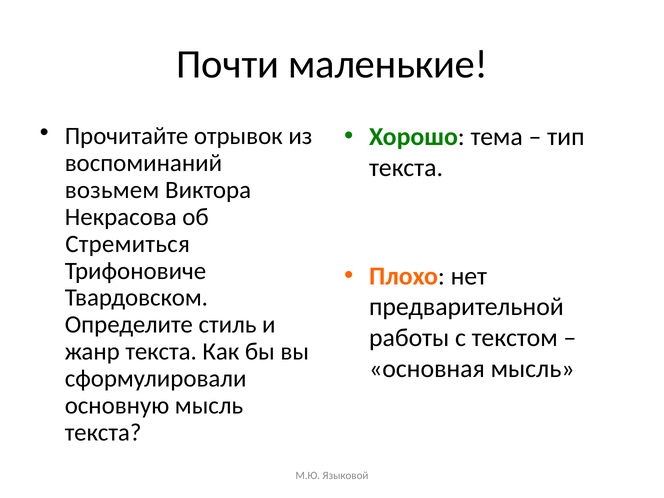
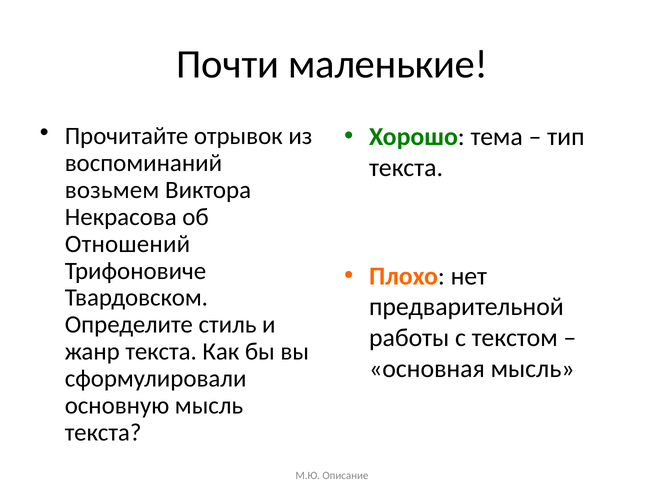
Стремиться: Стремиться -> Отношений
Языковой: Языковой -> Описание
